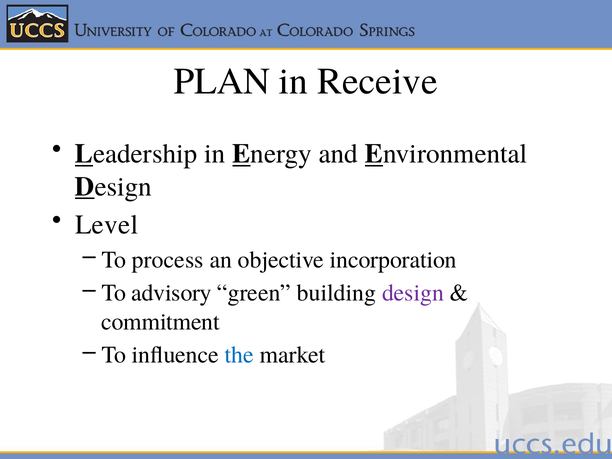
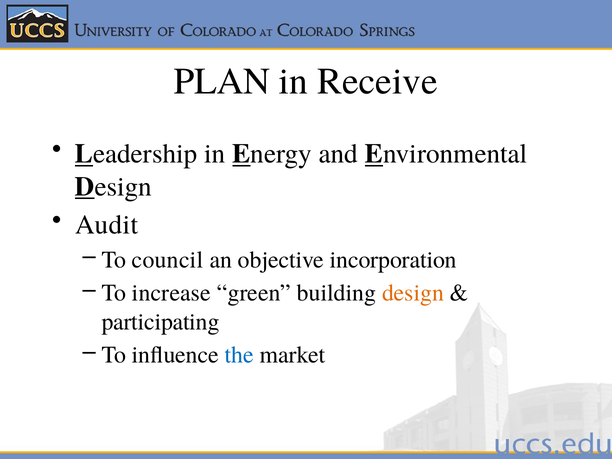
Level: Level -> Audit
process: process -> council
advisory: advisory -> increase
design at (413, 293) colour: purple -> orange
commitment: commitment -> participating
